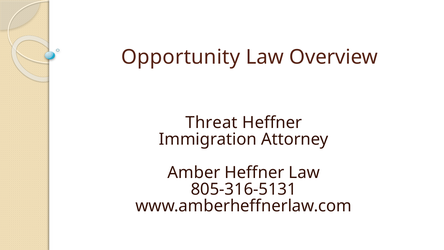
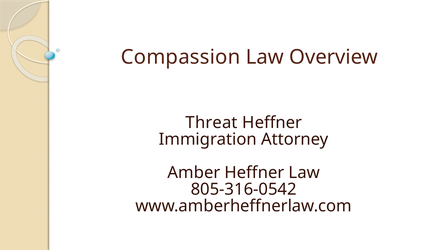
Opportunity: Opportunity -> Compassion
805-316-5131: 805-316-5131 -> 805-316-0542
